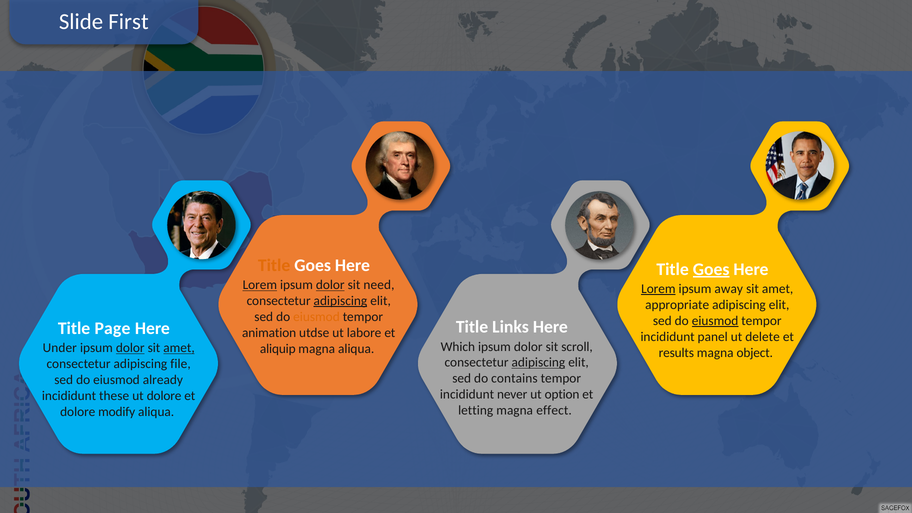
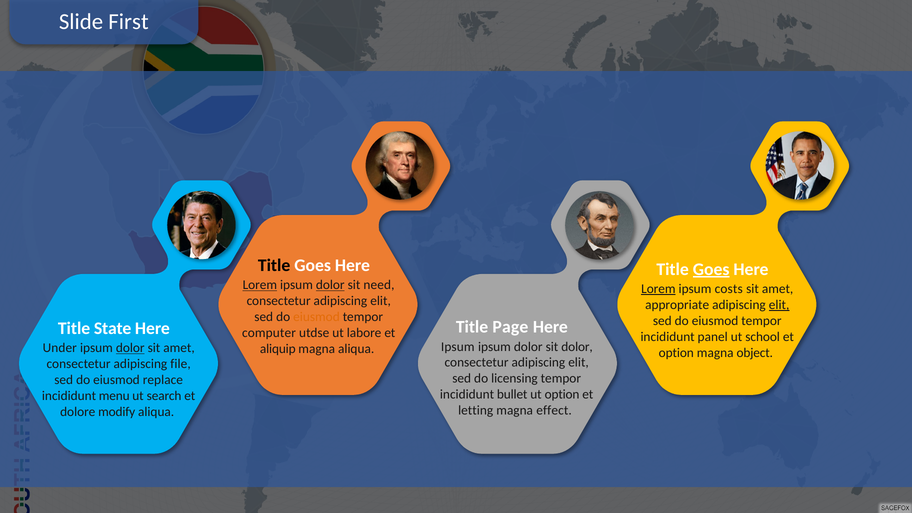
Title at (274, 265) colour: orange -> black
away: away -> costs
adipiscing at (340, 301) underline: present -> none
elit at (779, 305) underline: none -> present
eiusmod at (715, 321) underline: present -> none
Links: Links -> Page
Page: Page -> State
animation: animation -> computer
delete: delete -> school
Which at (458, 347): Which -> Ipsum
sit scroll: scroll -> dolor
amet at (179, 348) underline: present -> none
results at (676, 353): results -> option
adipiscing at (538, 363) underline: present -> none
contains: contains -> licensing
already: already -> replace
never: never -> bullet
these: these -> menu
ut dolore: dolore -> search
